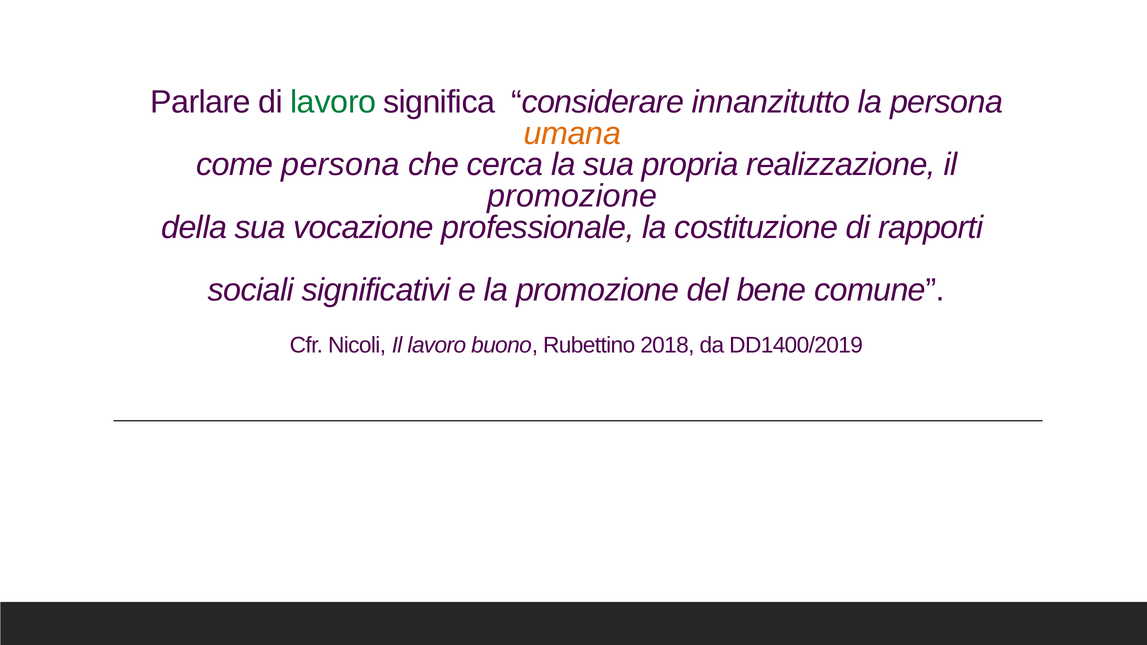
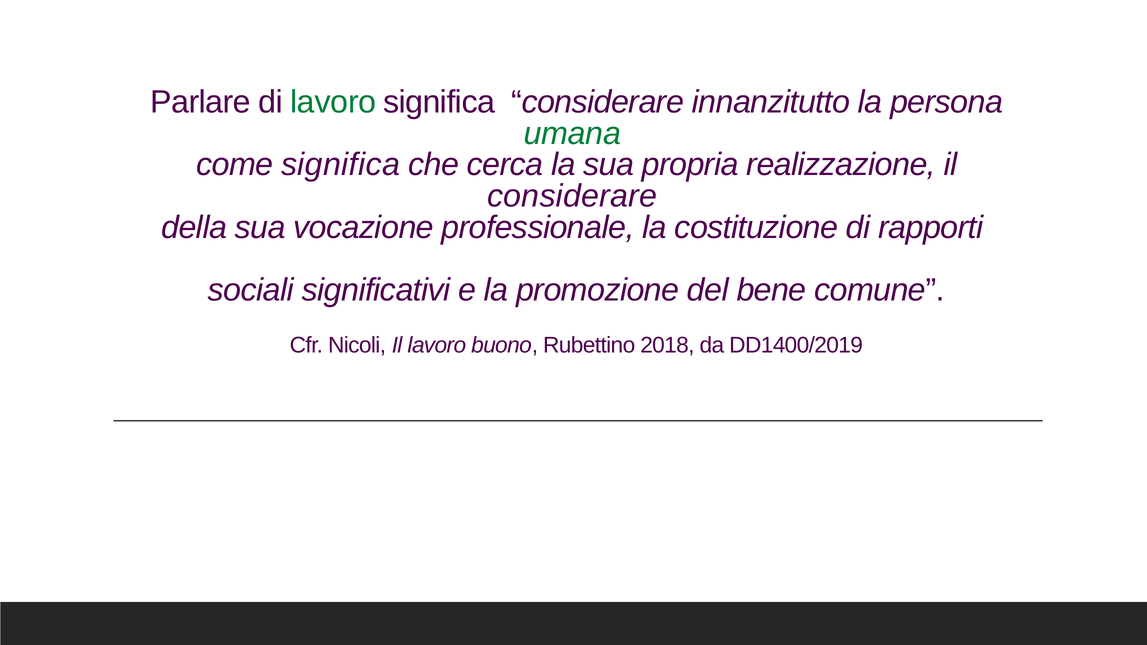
umana colour: orange -> green
come persona: persona -> significa
promozione at (572, 196): promozione -> considerare
